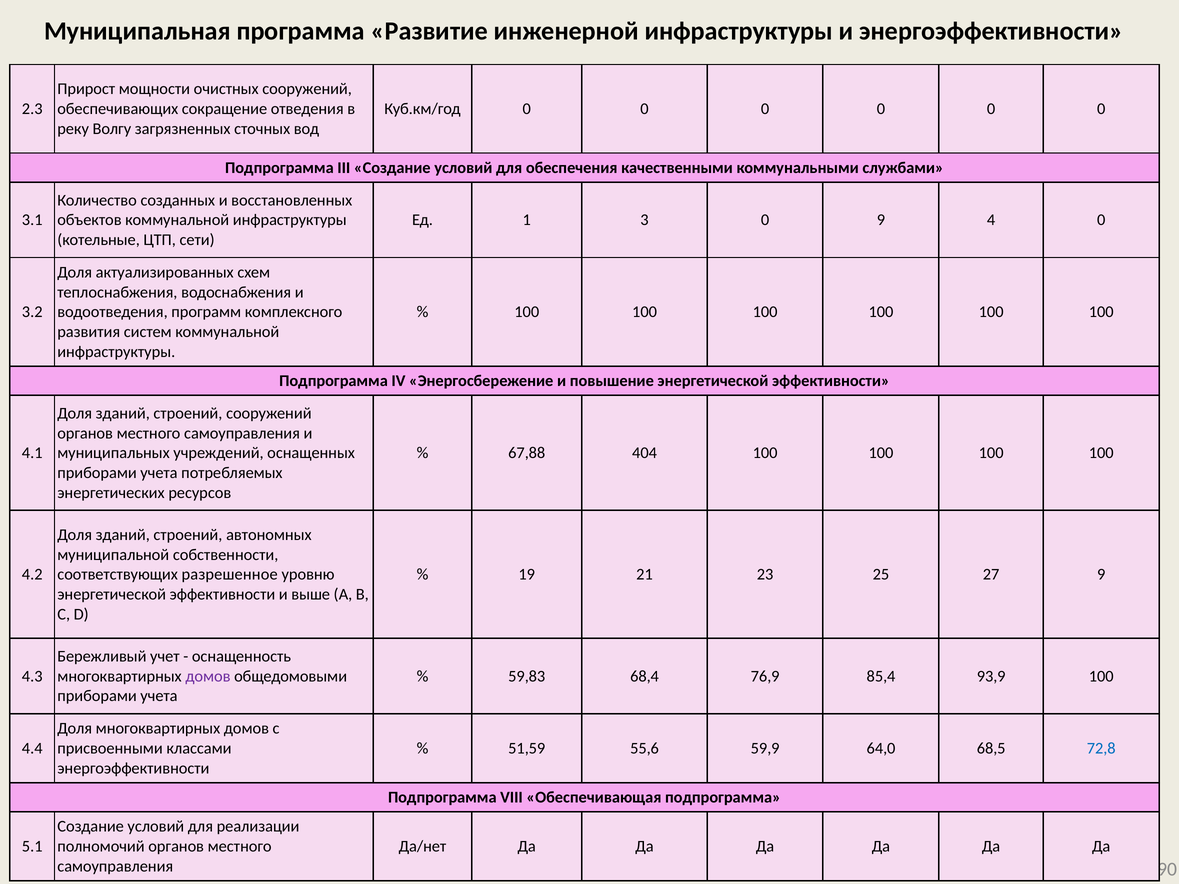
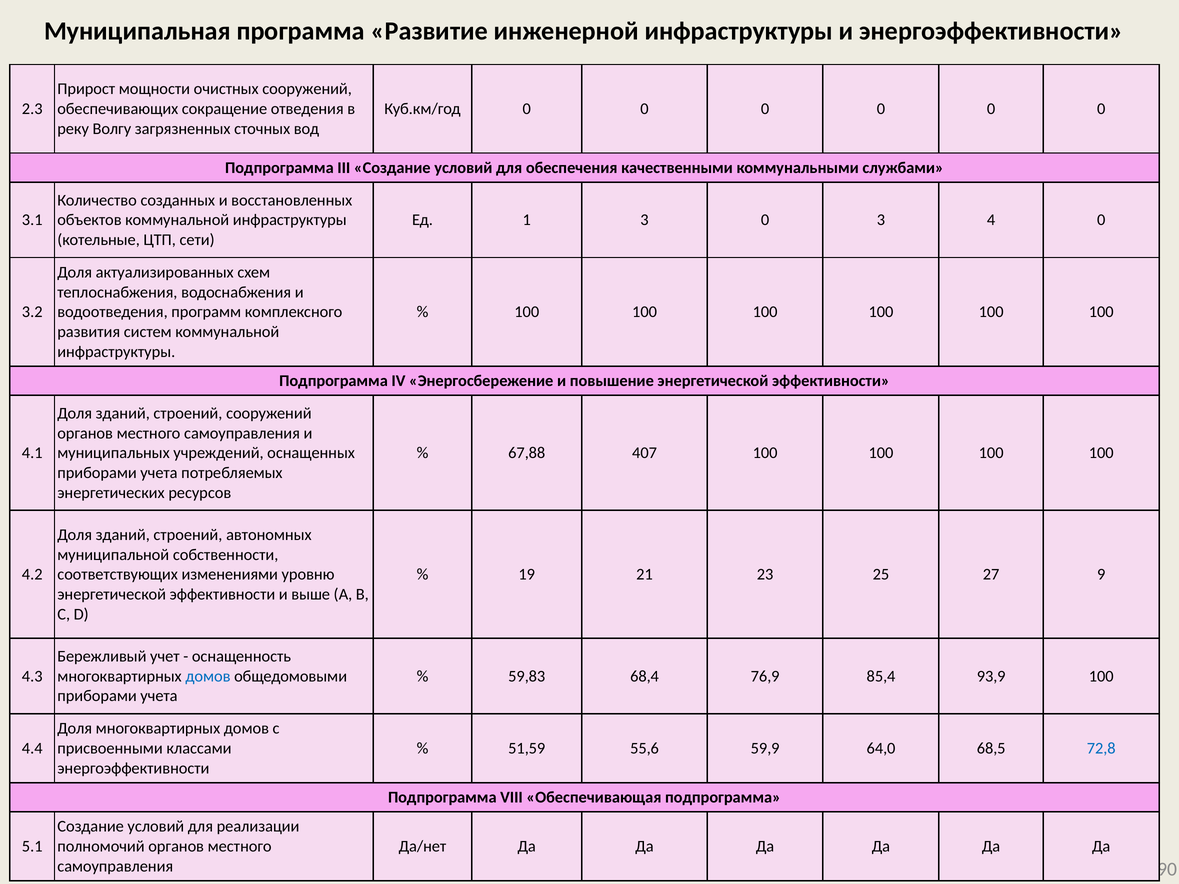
0 9: 9 -> 3
404: 404 -> 407
разрешенное: разрешенное -> изменениями
домов at (208, 676) colour: purple -> blue
